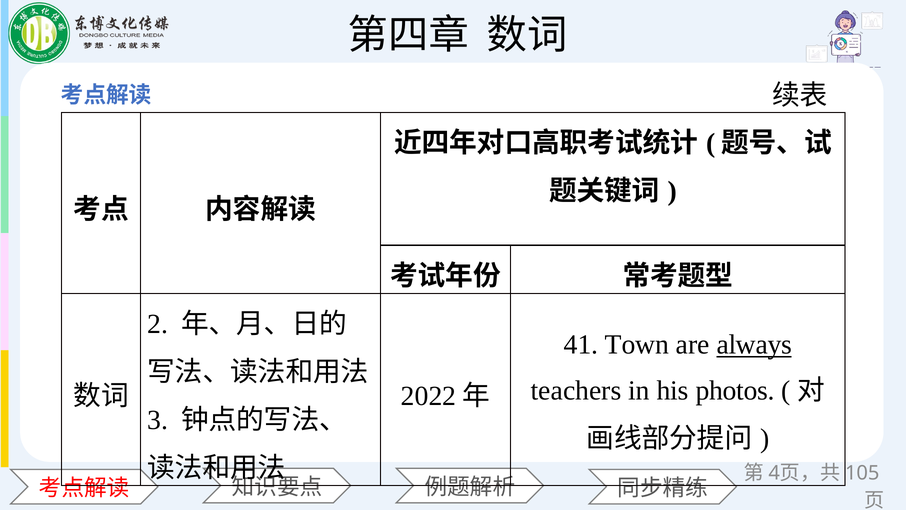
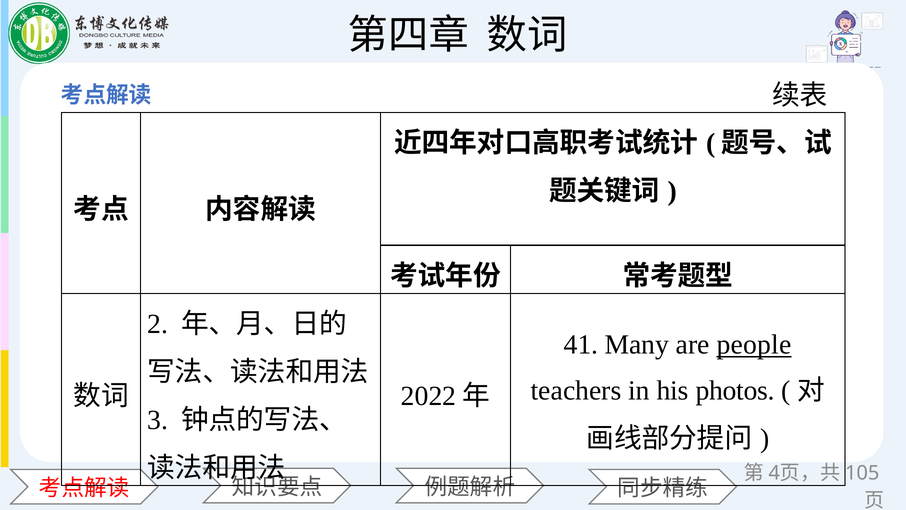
Town: Town -> Many
always: always -> people
